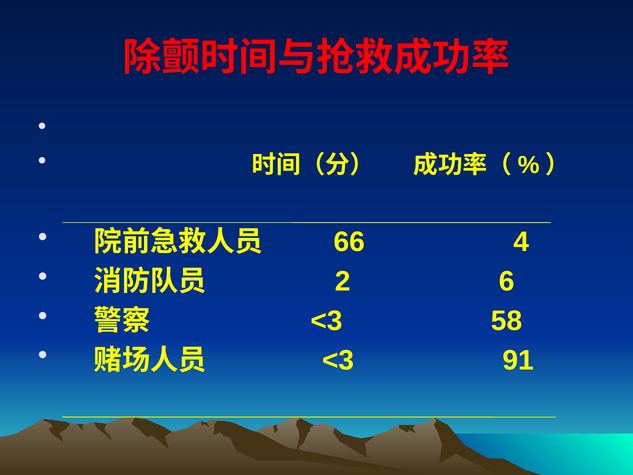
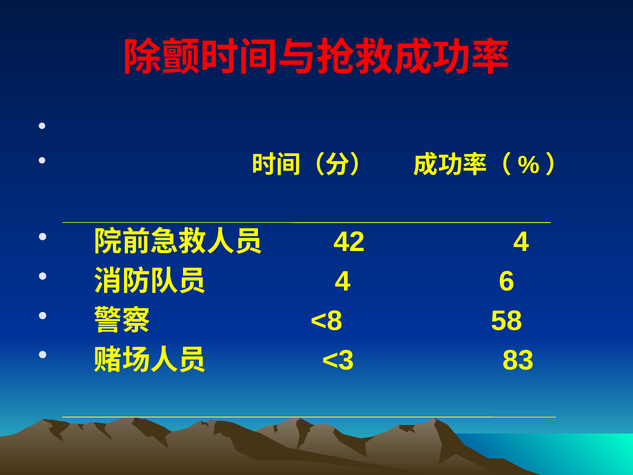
66: 66 -> 42
2 at (343, 281): 2 -> 4
<3 at (326, 321): <3 -> <8
91: 91 -> 83
